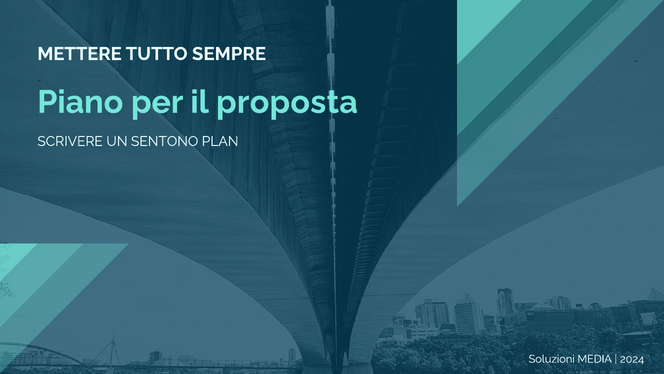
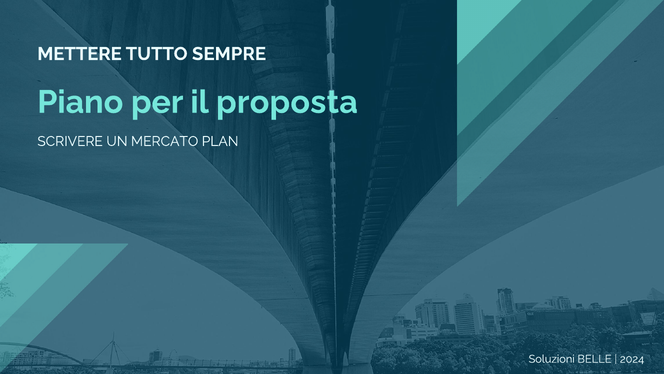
SENTONO: SENTONO -> MERCATO
MEDIA: MEDIA -> BELLE
